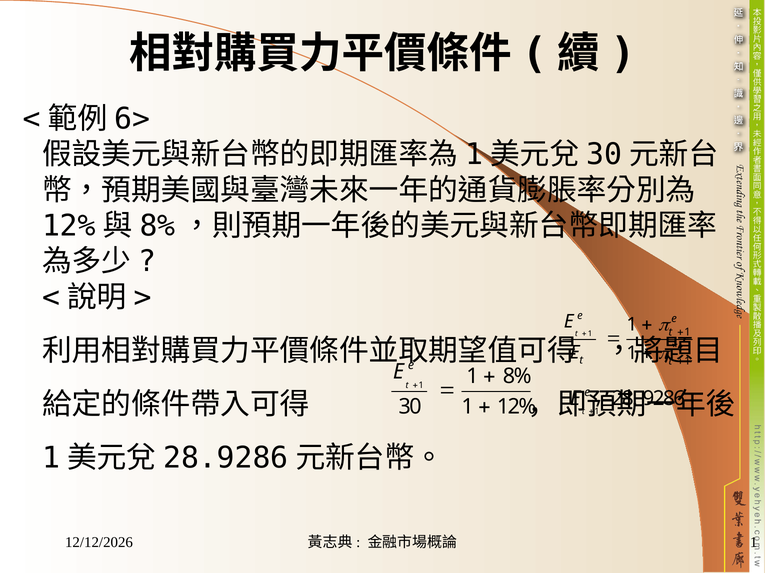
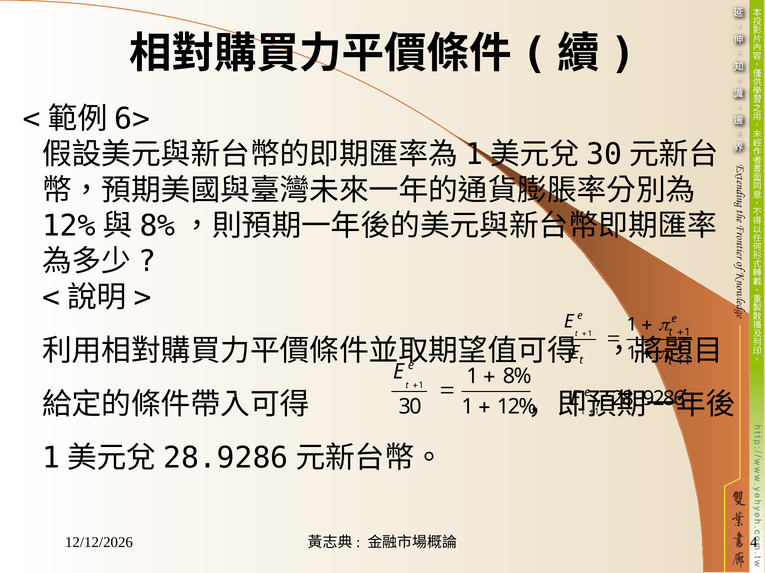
1 at (754, 543): 1 -> 4
